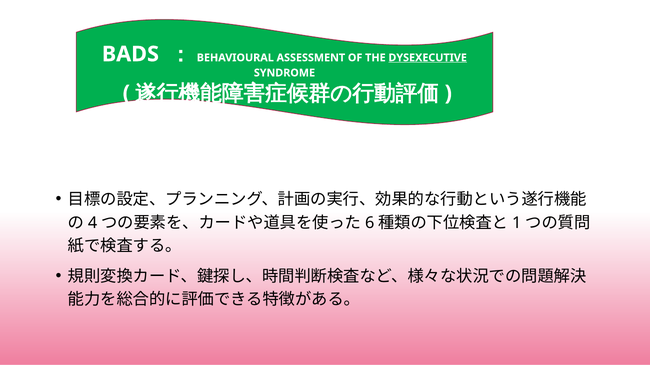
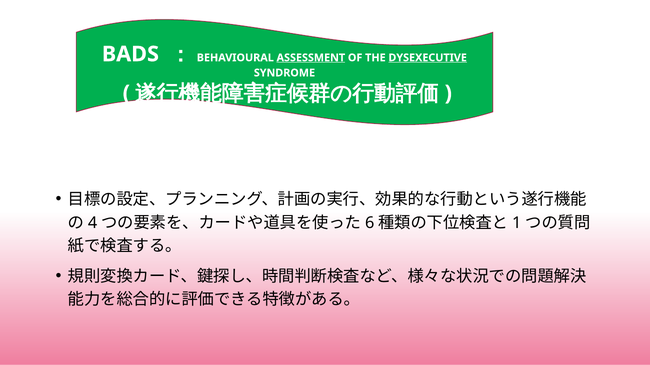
ASSESSMENT underline: none -> present
